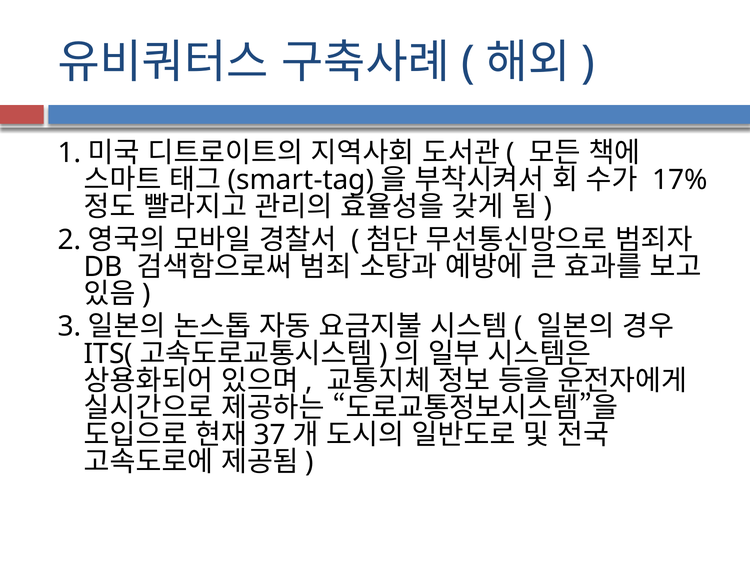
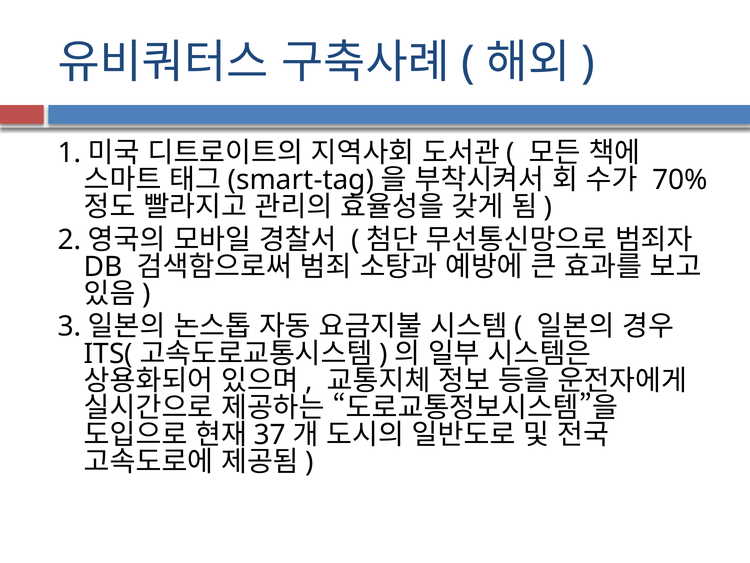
17%: 17% -> 70%
